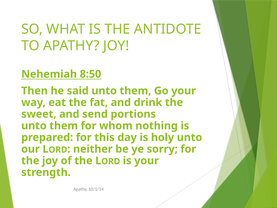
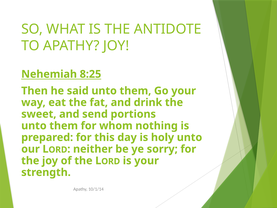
8:50: 8:50 -> 8:25
